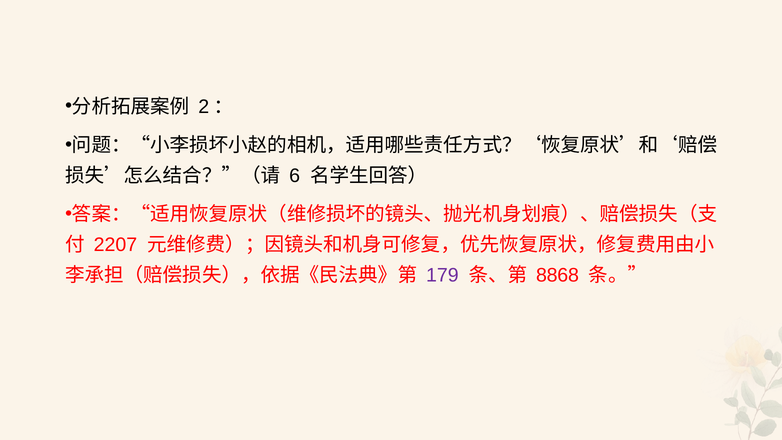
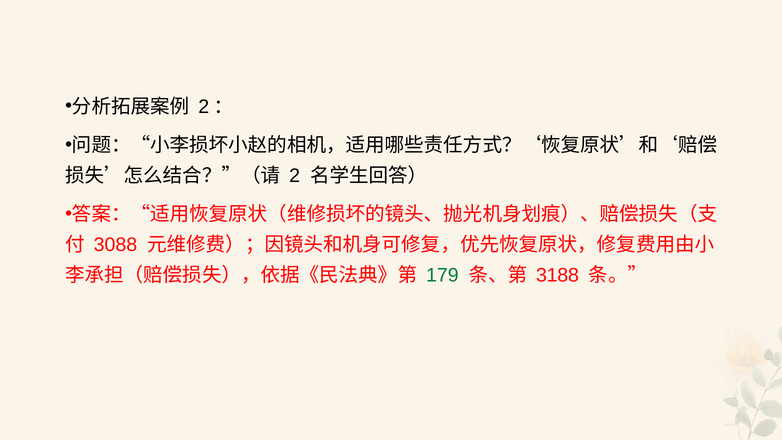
6: 6 -> 2
2207: 2207 -> 3088
179 colour: purple -> green
8868: 8868 -> 3188
